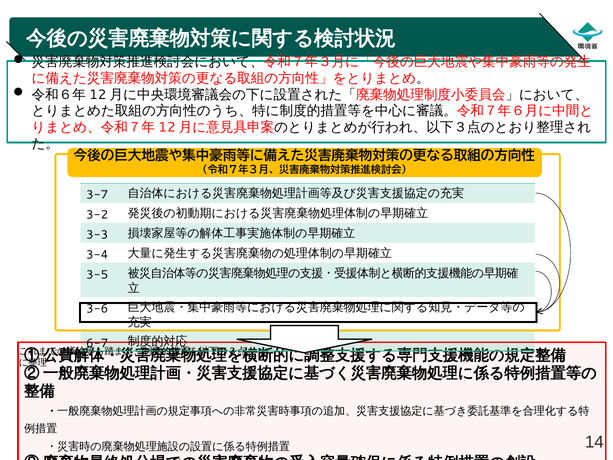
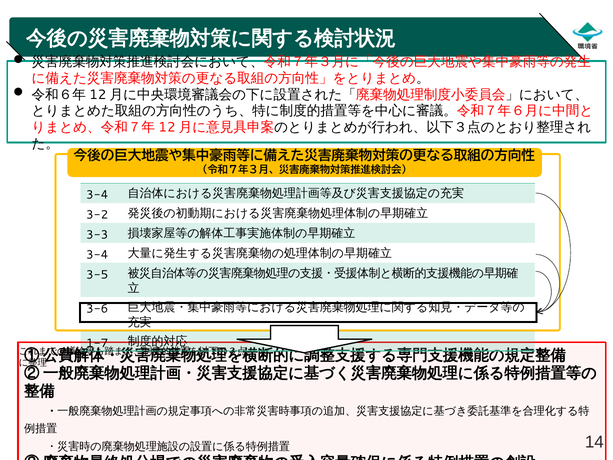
3-7 at (97, 195): 3-7 -> 3-4
6-7: 6-7 -> 1-7
